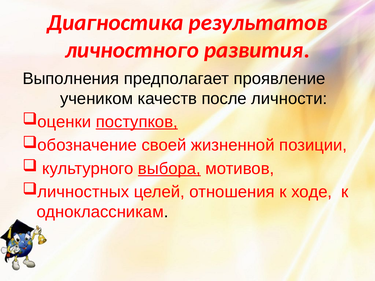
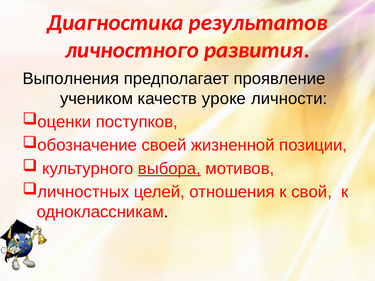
после: после -> уроке
поступков underline: present -> none
ходе: ходе -> свой
